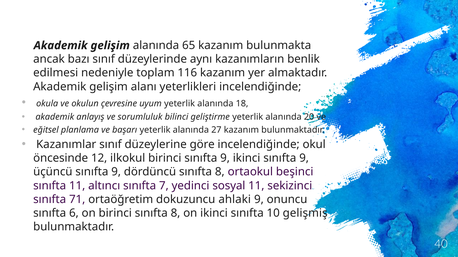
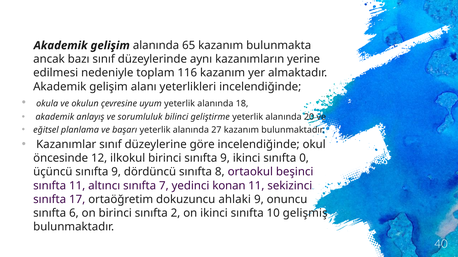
benlik: benlik -> yerine
ikinci sınıfta 9: 9 -> 0
sosyal: sosyal -> konan
71: 71 -> 17
birinci sınıfta 8: 8 -> 2
